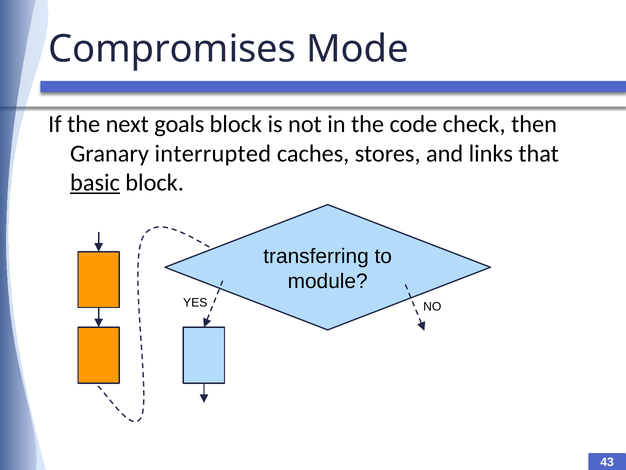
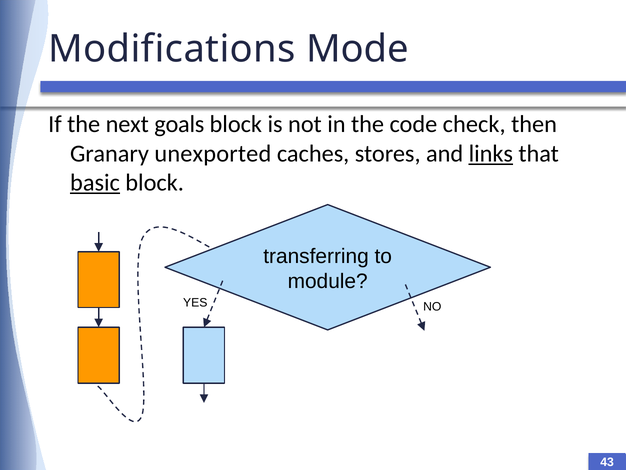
Compromises: Compromises -> Modifications
interrupted: interrupted -> unexported
links underline: none -> present
